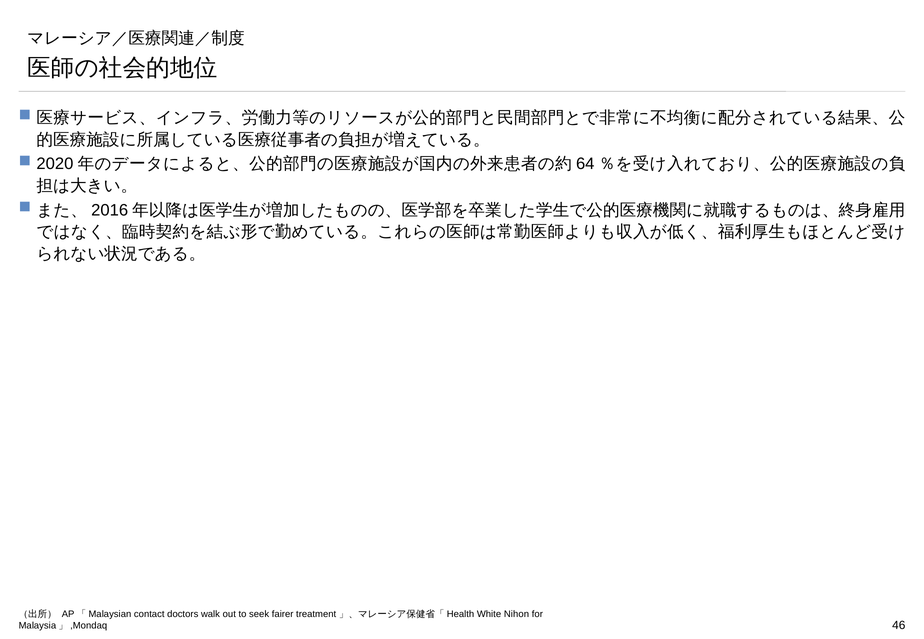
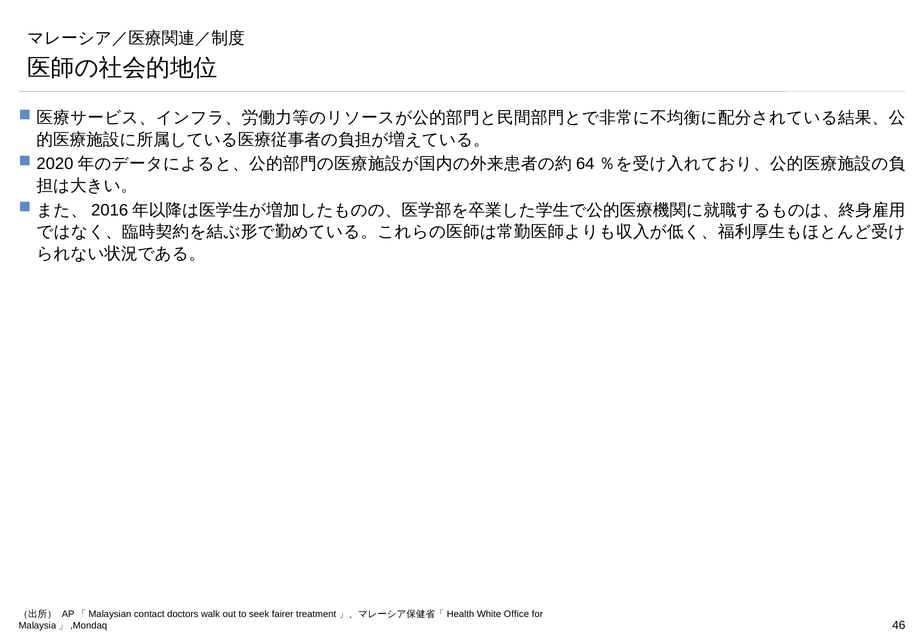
Nihon: Nihon -> Office
